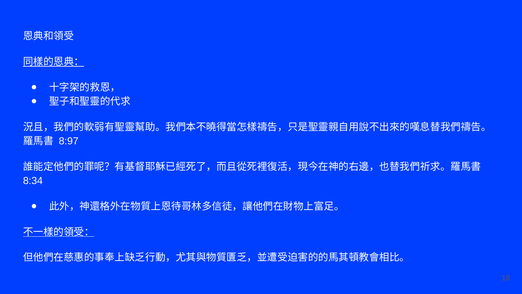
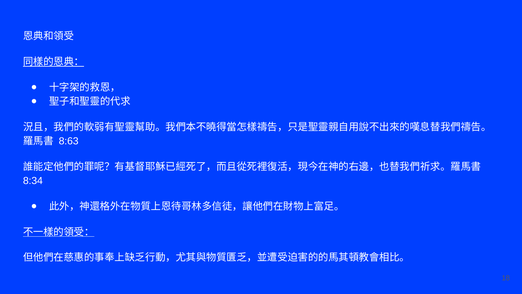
8:97: 8:97 -> 8:63
